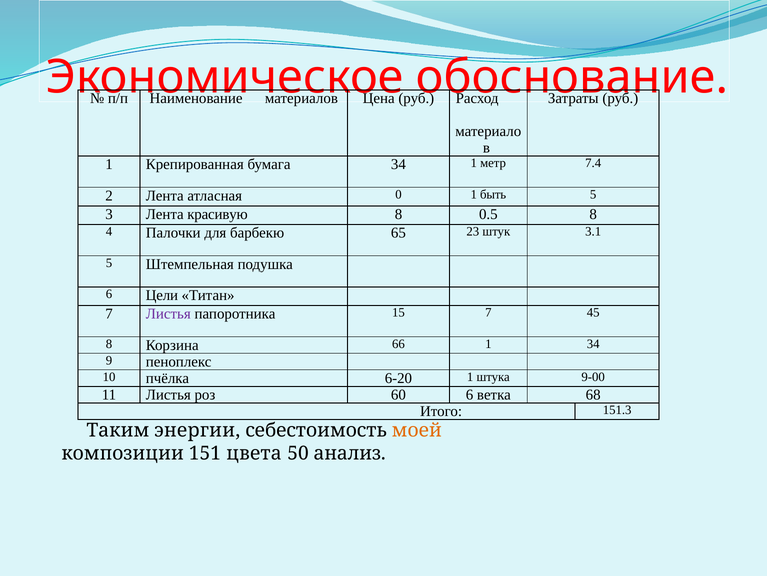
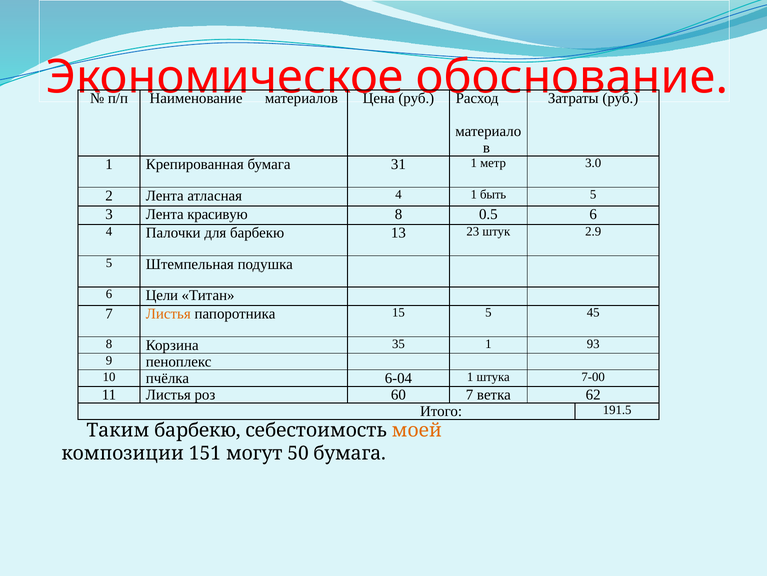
бумага 34: 34 -> 31
7.4: 7.4 -> 3.0
атласная 0: 0 -> 4
0.5 8: 8 -> 6
65: 65 -> 13
3.1: 3.1 -> 2.9
Листья at (168, 314) colour: purple -> orange
15 7: 7 -> 5
66: 66 -> 35
1 34: 34 -> 93
6-20: 6-20 -> 6-04
9-00: 9-00 -> 7-00
60 6: 6 -> 7
68: 68 -> 62
151.3: 151.3 -> 191.5
Таким энергии: энергии -> барбекю
цвета: цвета -> могут
50 анализ: анализ -> бумага
